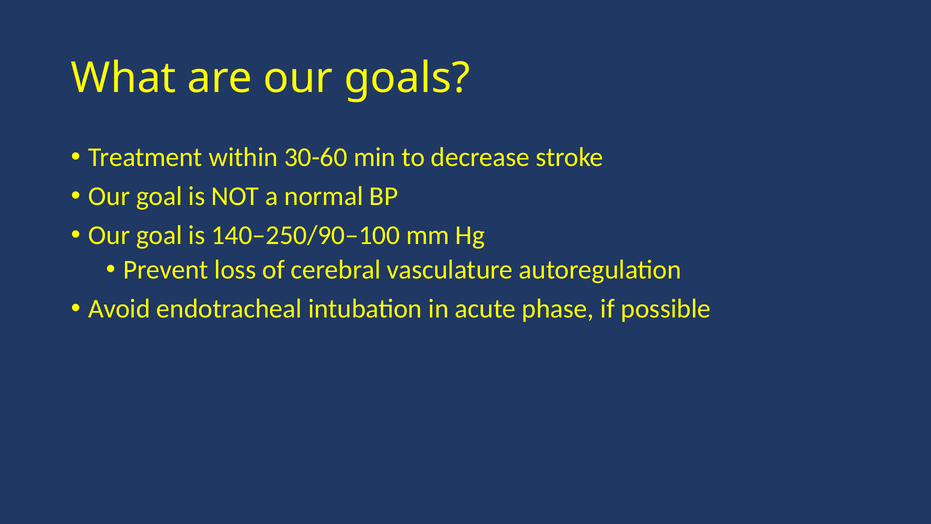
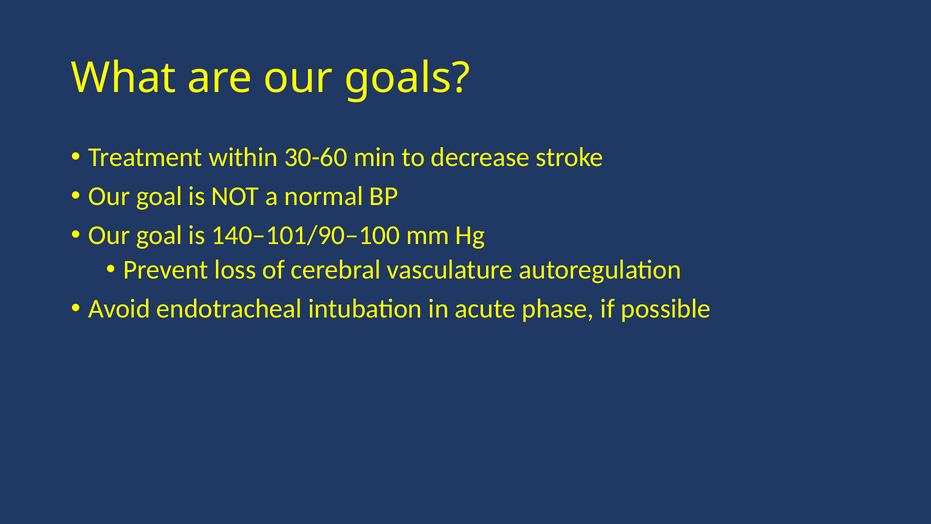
140–250/90–100: 140–250/90–100 -> 140–101/90–100
